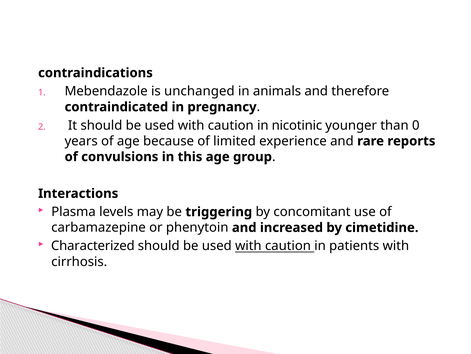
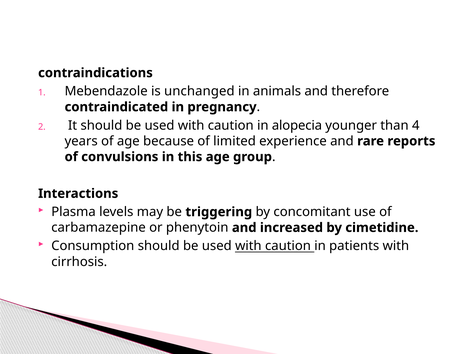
nicotinic: nicotinic -> alopecia
0: 0 -> 4
Characterized: Characterized -> Consumption
